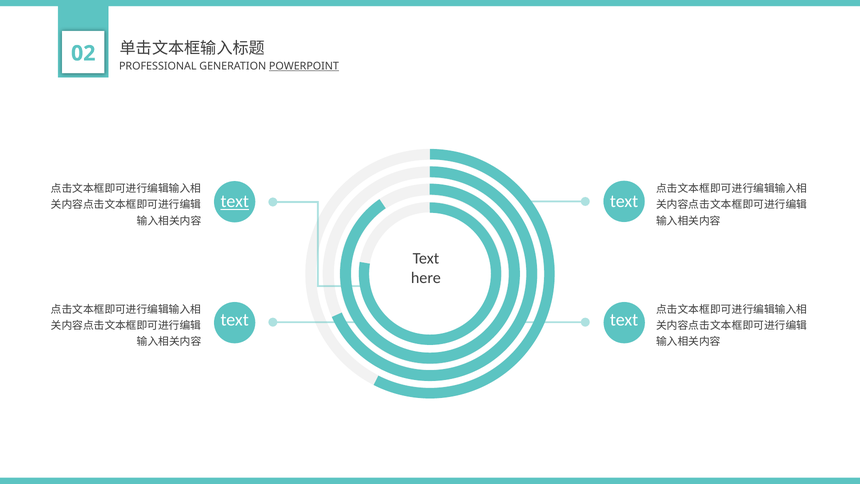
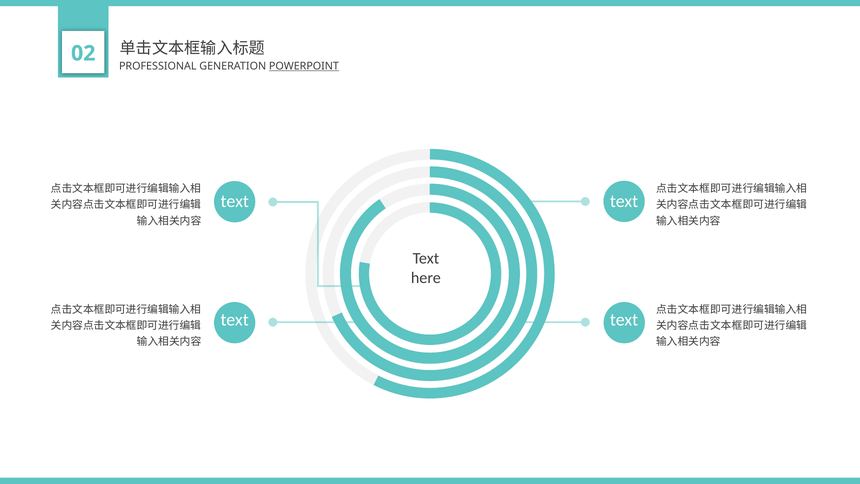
text at (235, 201) underline: present -> none
